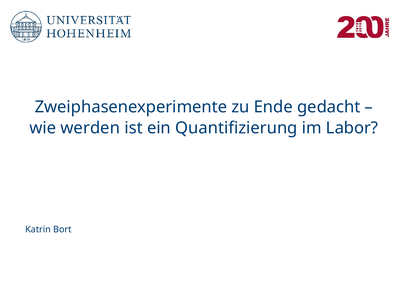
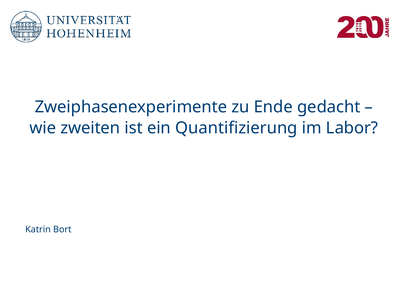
werden: werden -> zweiten
